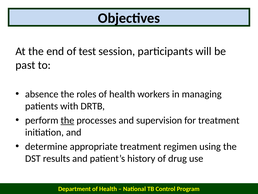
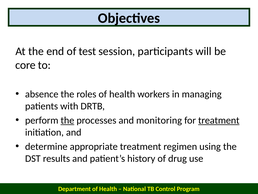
past: past -> core
supervision: supervision -> monitoring
treatment at (219, 120) underline: none -> present
